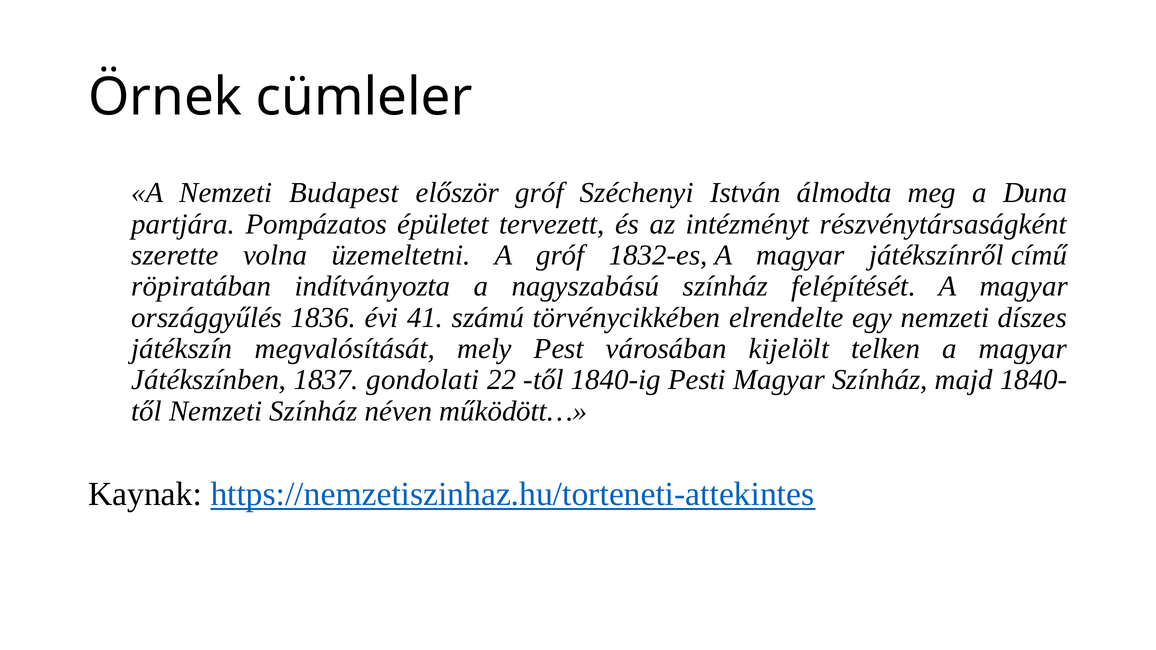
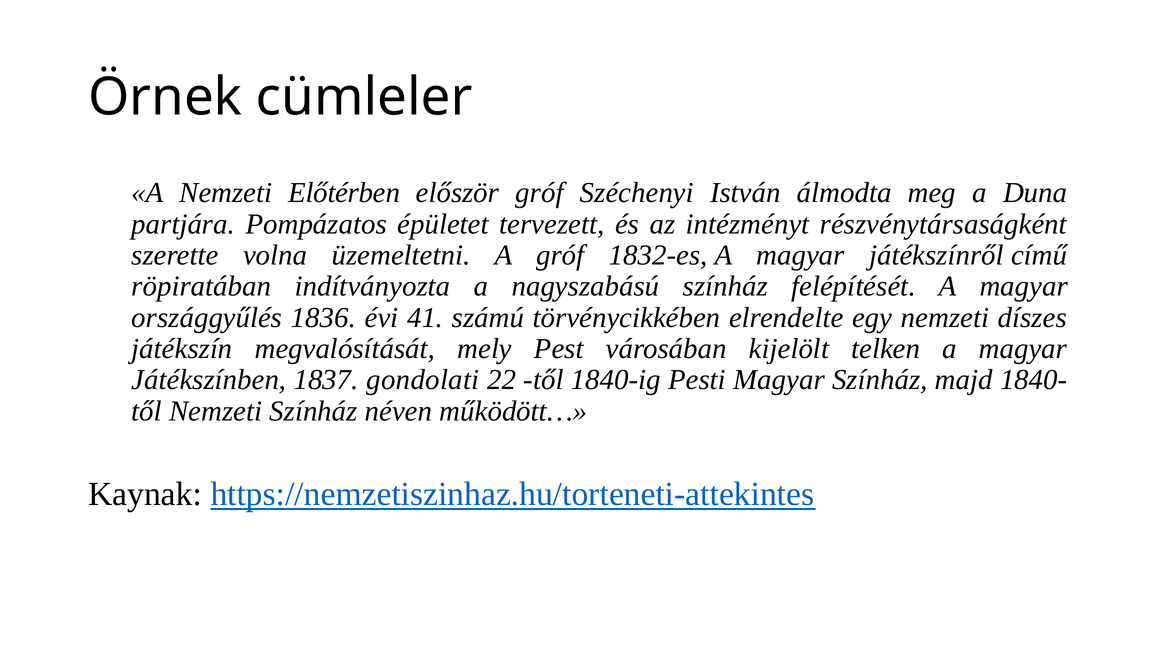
Budapest: Budapest -> Előtérben
